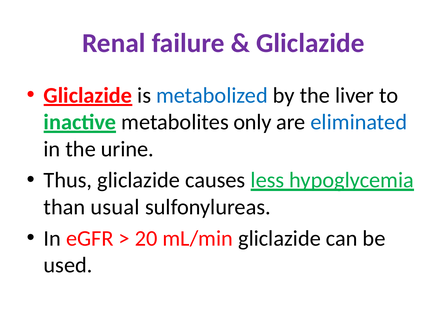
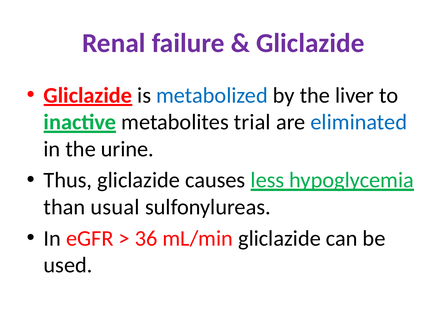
only: only -> trial
20: 20 -> 36
